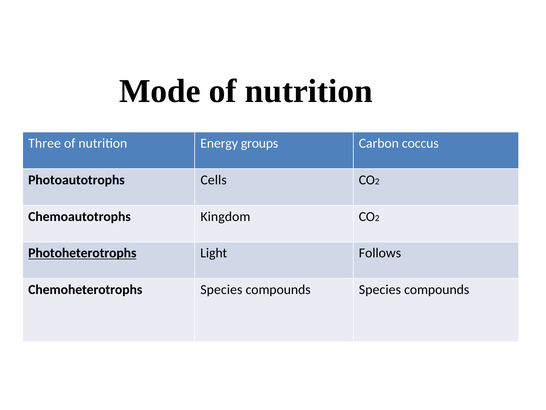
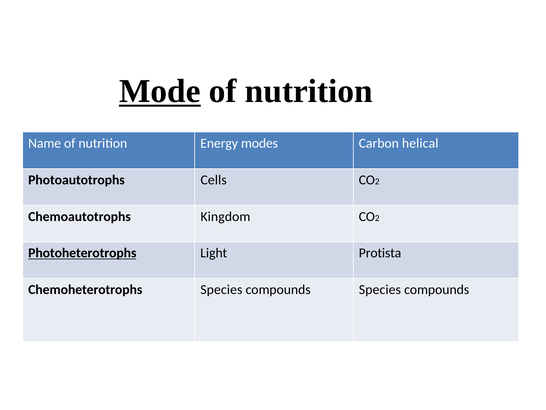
Mode underline: none -> present
Three: Three -> Name
groups: groups -> modes
coccus: coccus -> helical
Follows: Follows -> Protista
